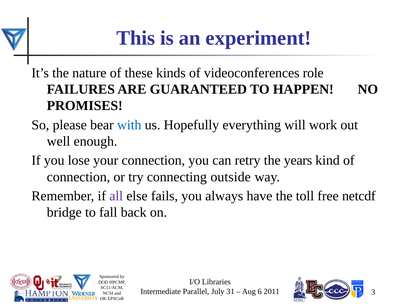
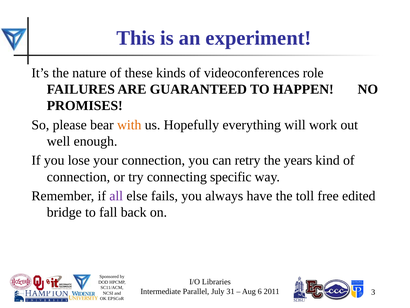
with colour: blue -> orange
outside: outside -> specific
netcdf: netcdf -> edited
